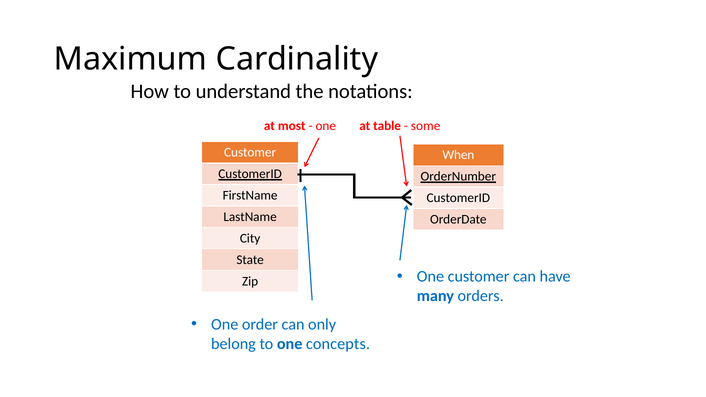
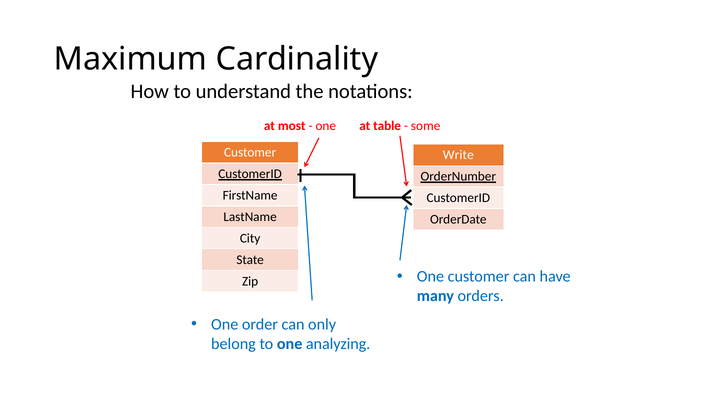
When: When -> Write
concepts: concepts -> analyzing
